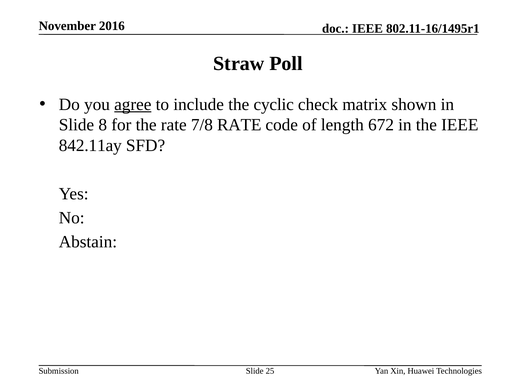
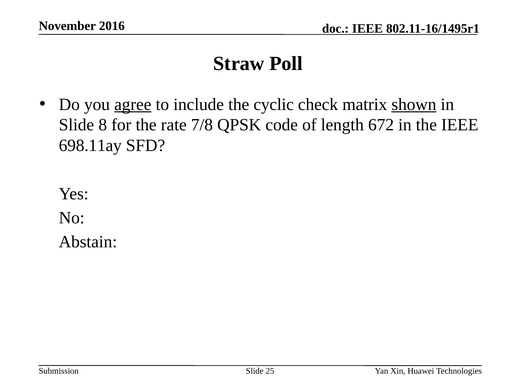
shown underline: none -> present
7/8 RATE: RATE -> QPSK
842.11ay: 842.11ay -> 698.11ay
